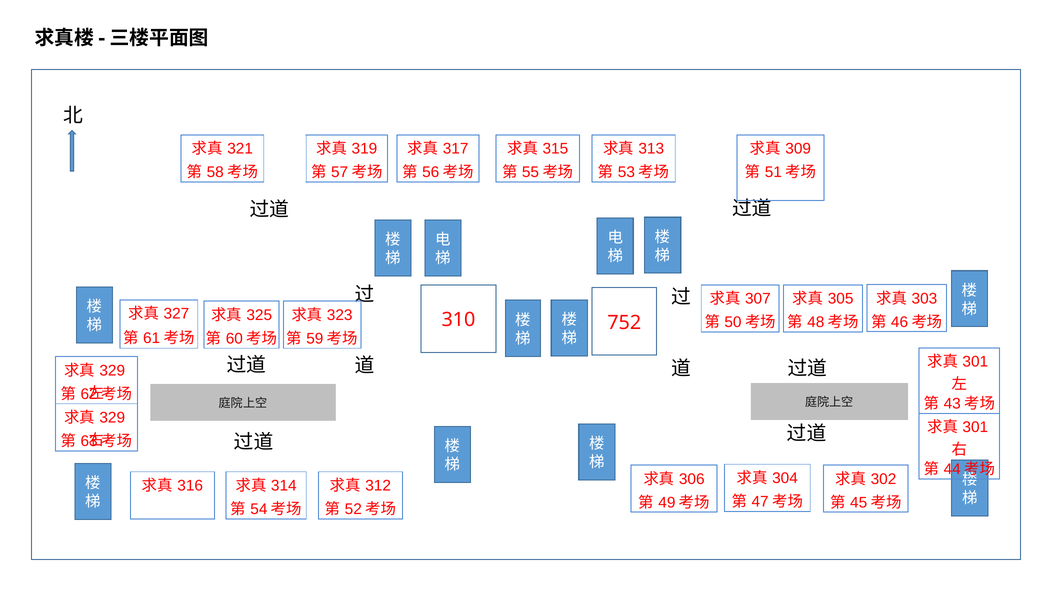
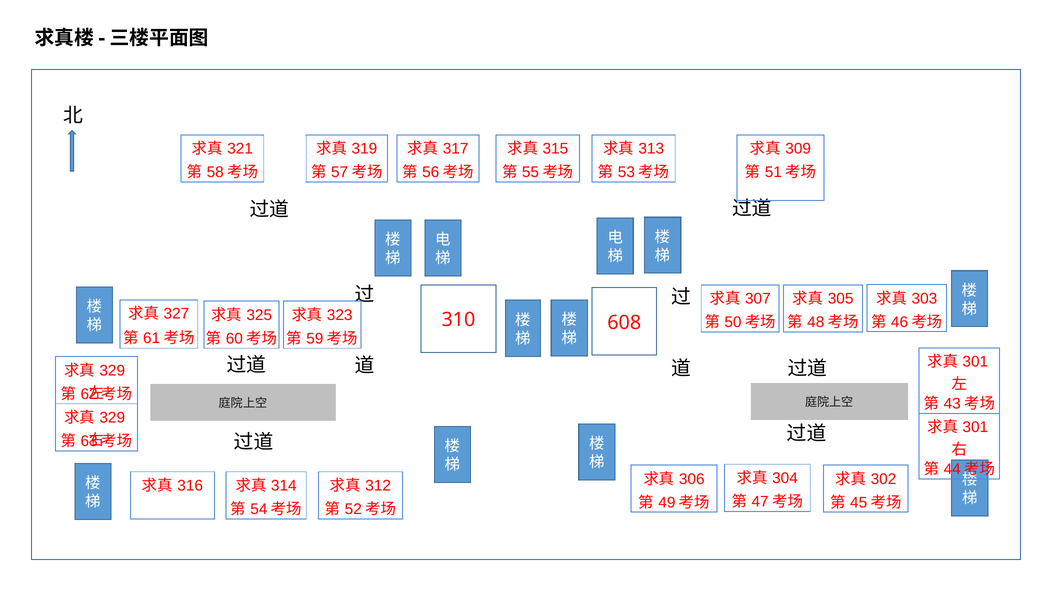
752: 752 -> 608
